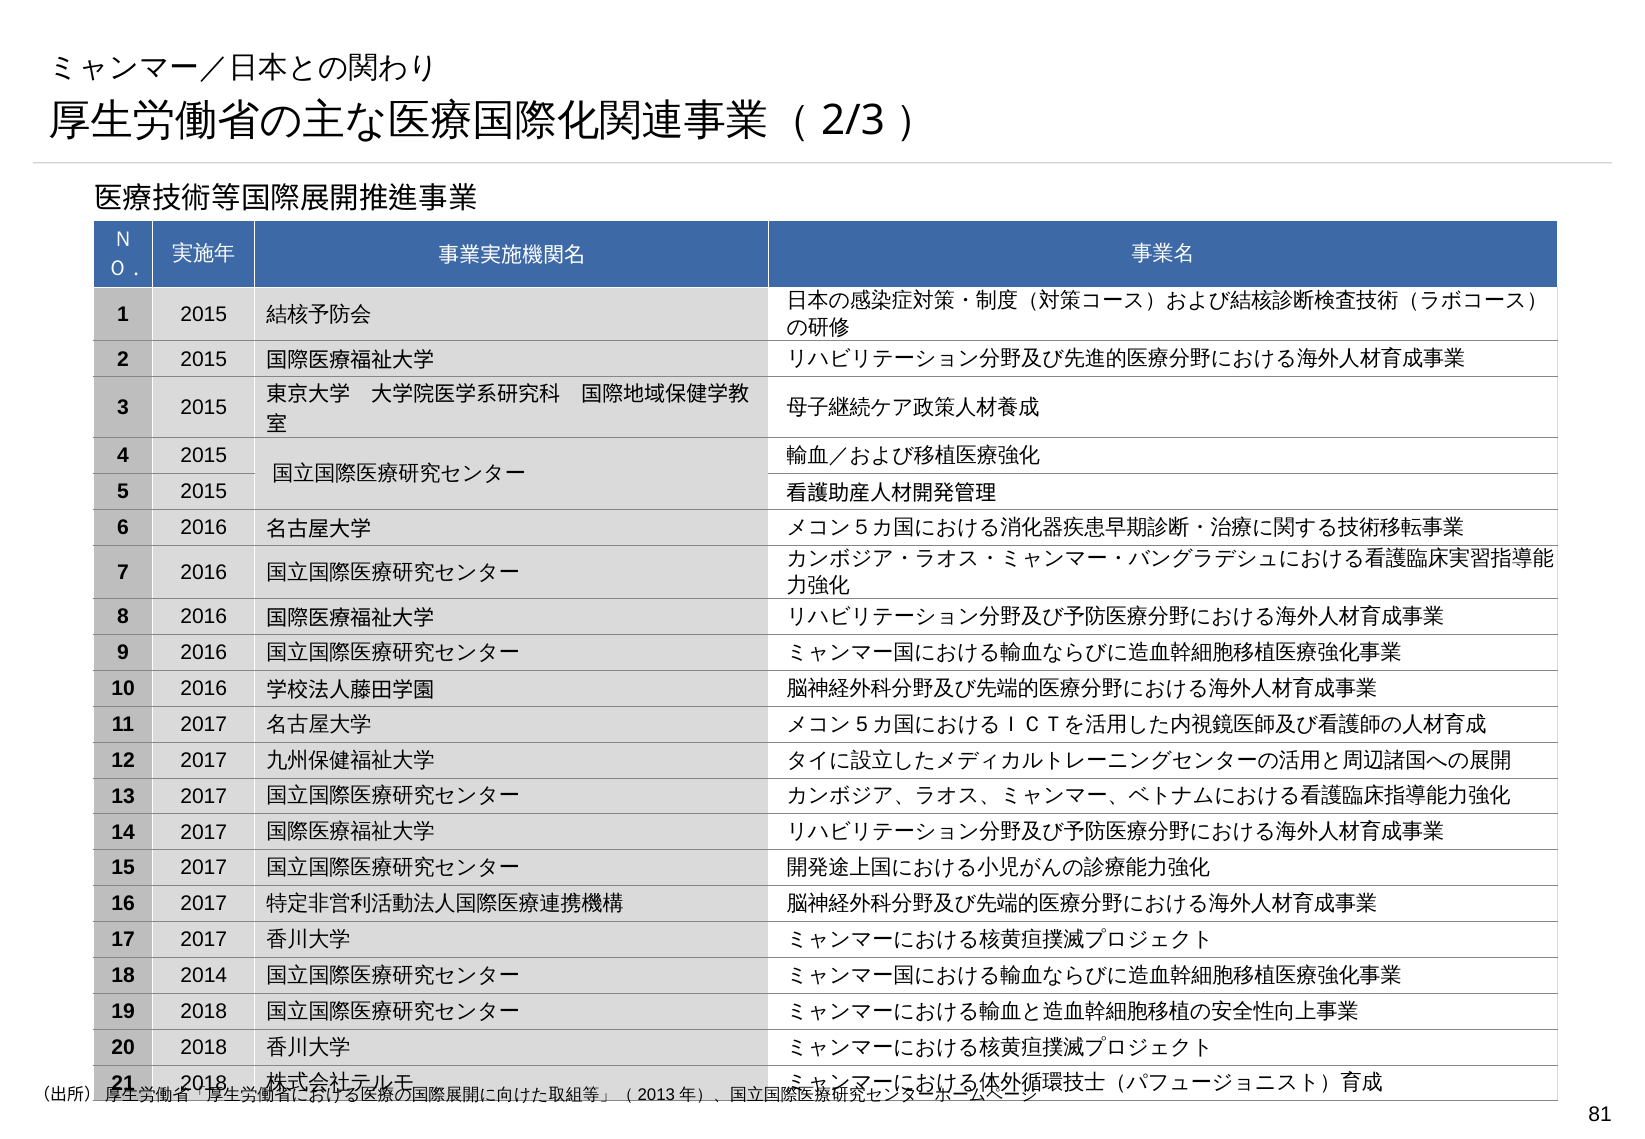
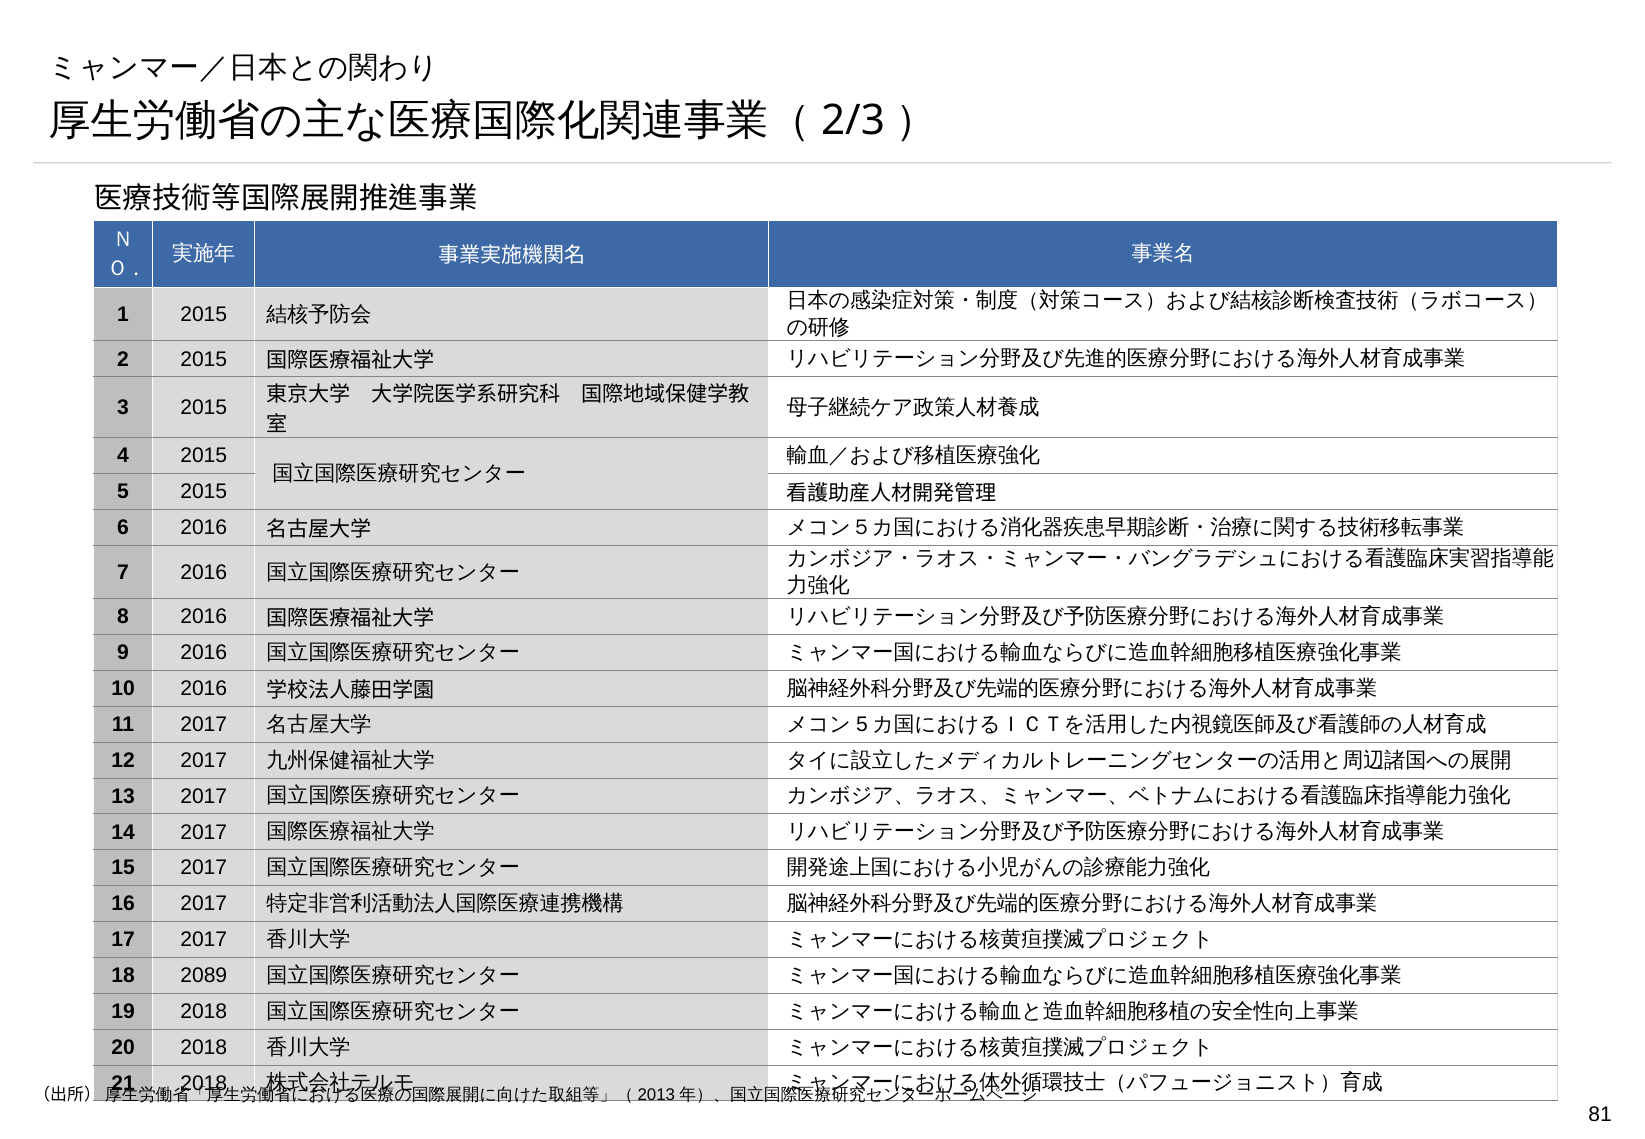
2014: 2014 -> 2089
